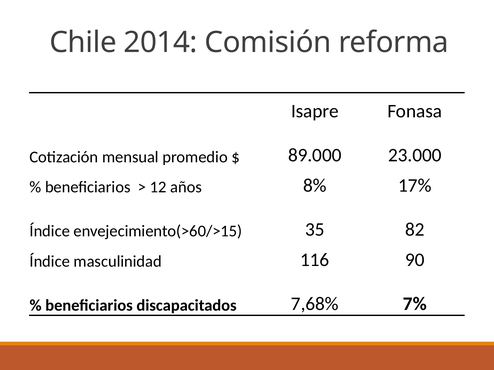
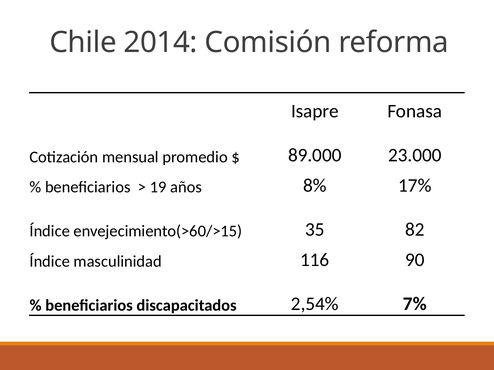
12: 12 -> 19
7,68%: 7,68% -> 2,54%
